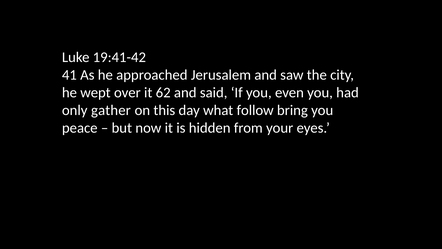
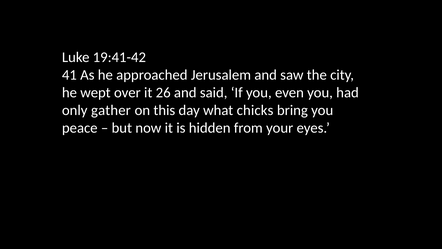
62: 62 -> 26
follow: follow -> chicks
